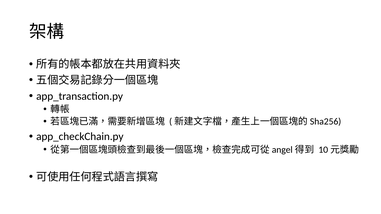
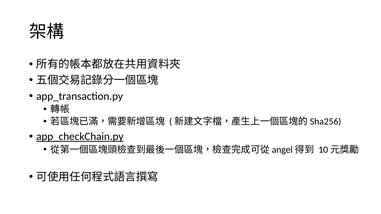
app_checkChain.py underline: none -> present
